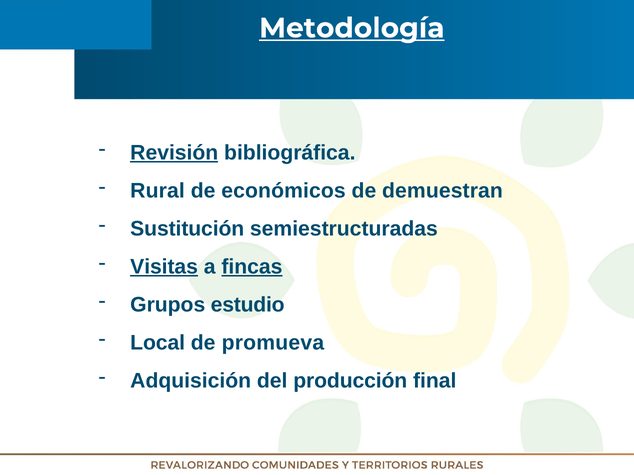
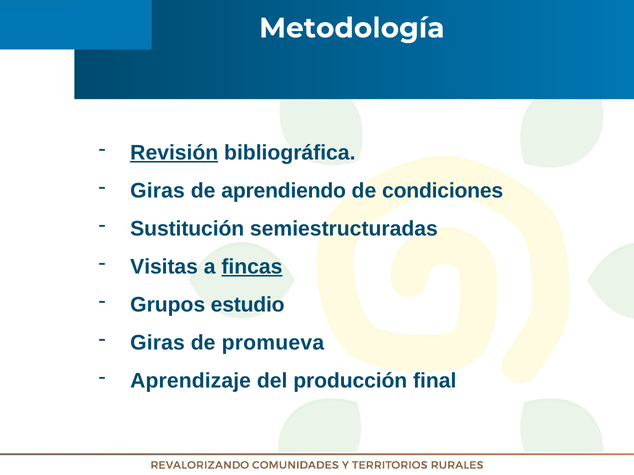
Metodología underline: present -> none
Rural at (158, 191): Rural -> Giras
económicos: económicos -> aprendiendo
demuestran: demuestran -> condiciones
Visitas underline: present -> none
Local at (158, 343): Local -> Giras
Adquisición: Adquisición -> Aprendizaje
